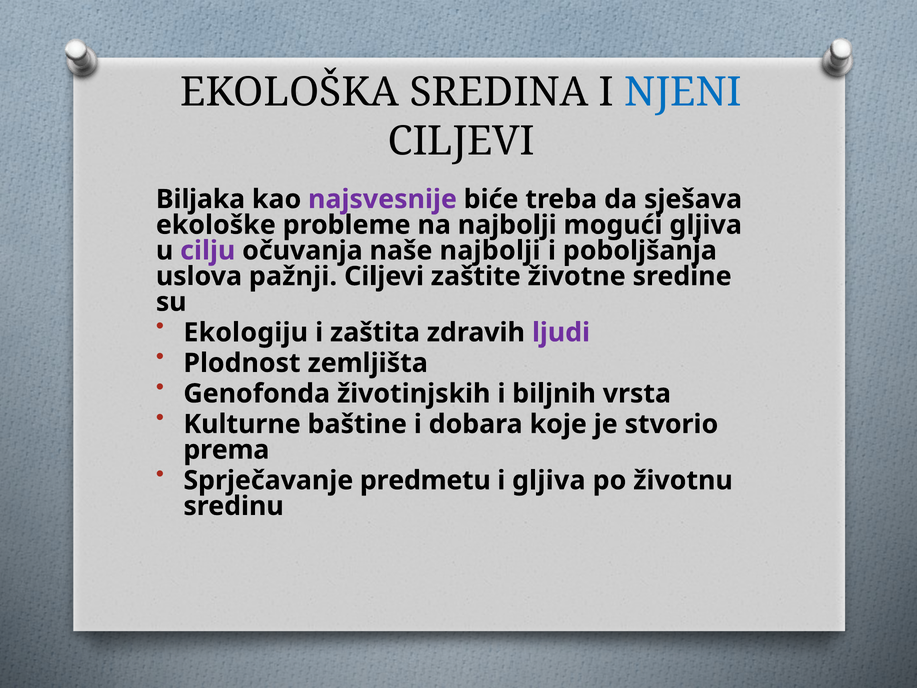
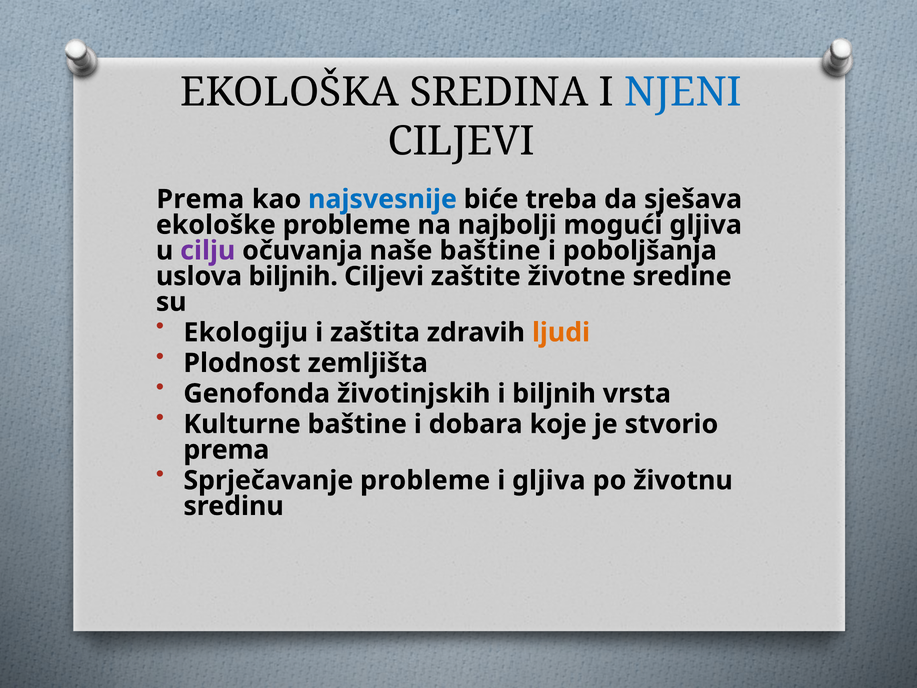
Biljaka at (201, 199): Biljaka -> Prema
najsvesnije colour: purple -> blue
naše najbolji: najbolji -> baštine
uslova pažnji: pažnji -> biljnih
ljudi colour: purple -> orange
Sprječavanje predmetu: predmetu -> probleme
